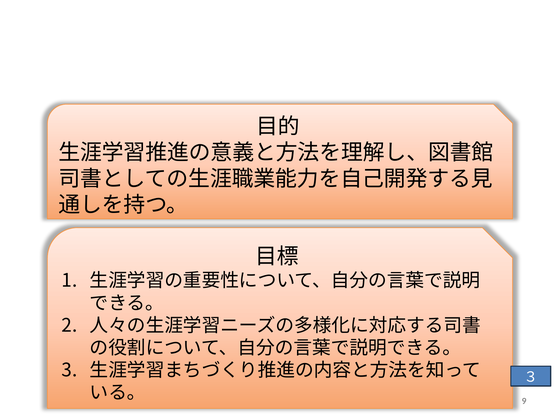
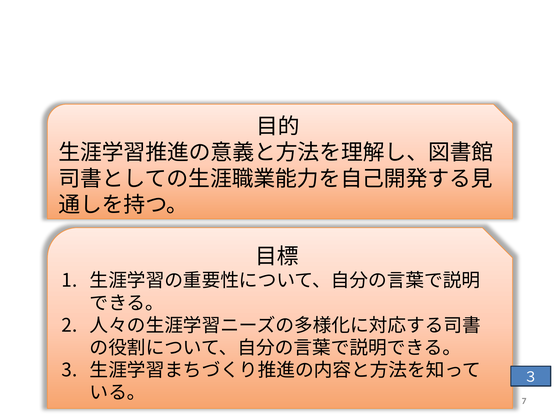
9: 9 -> 7
